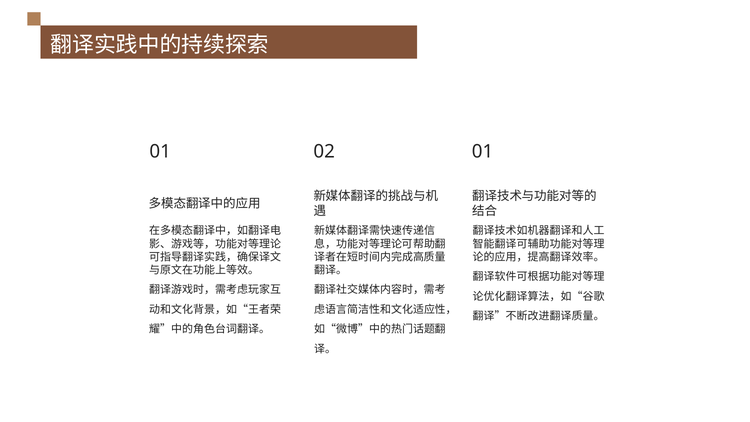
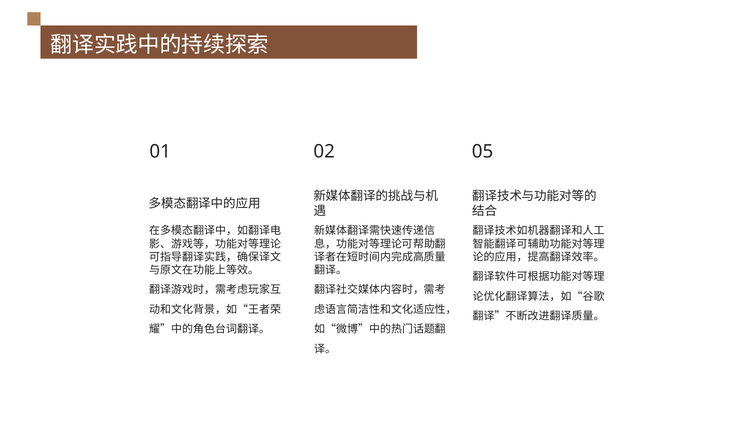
02 01: 01 -> 05
